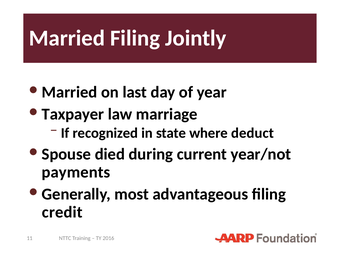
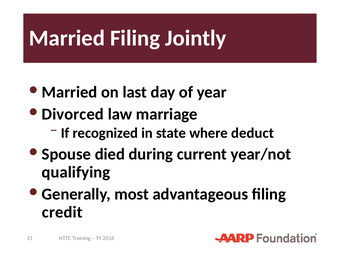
Taxpayer: Taxpayer -> Divorced
payments: payments -> qualifying
